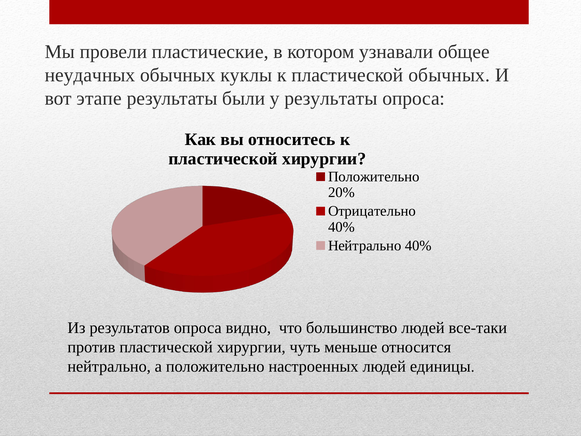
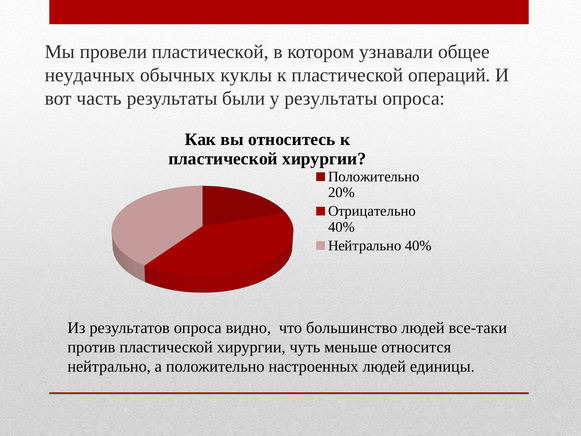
провели пластические: пластические -> пластической
пластической обычных: обычных -> операций
этапе: этапе -> часть
